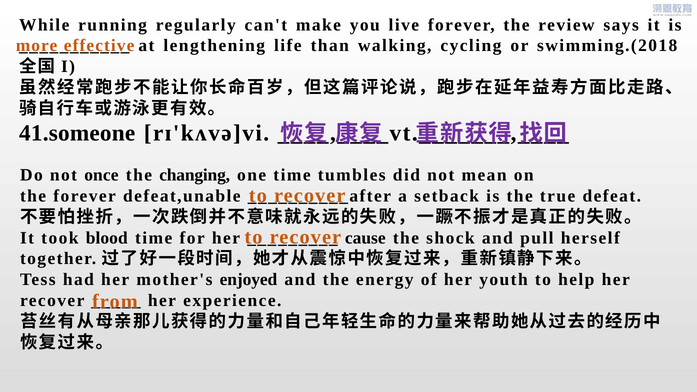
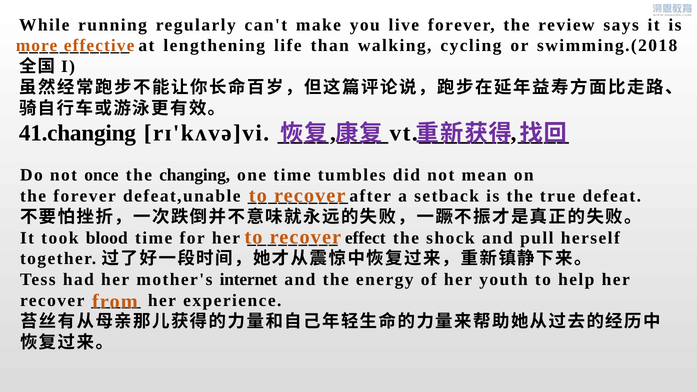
41.someone: 41.someone -> 41.changing
cause: cause -> effect
enjoyed: enjoyed -> internet
